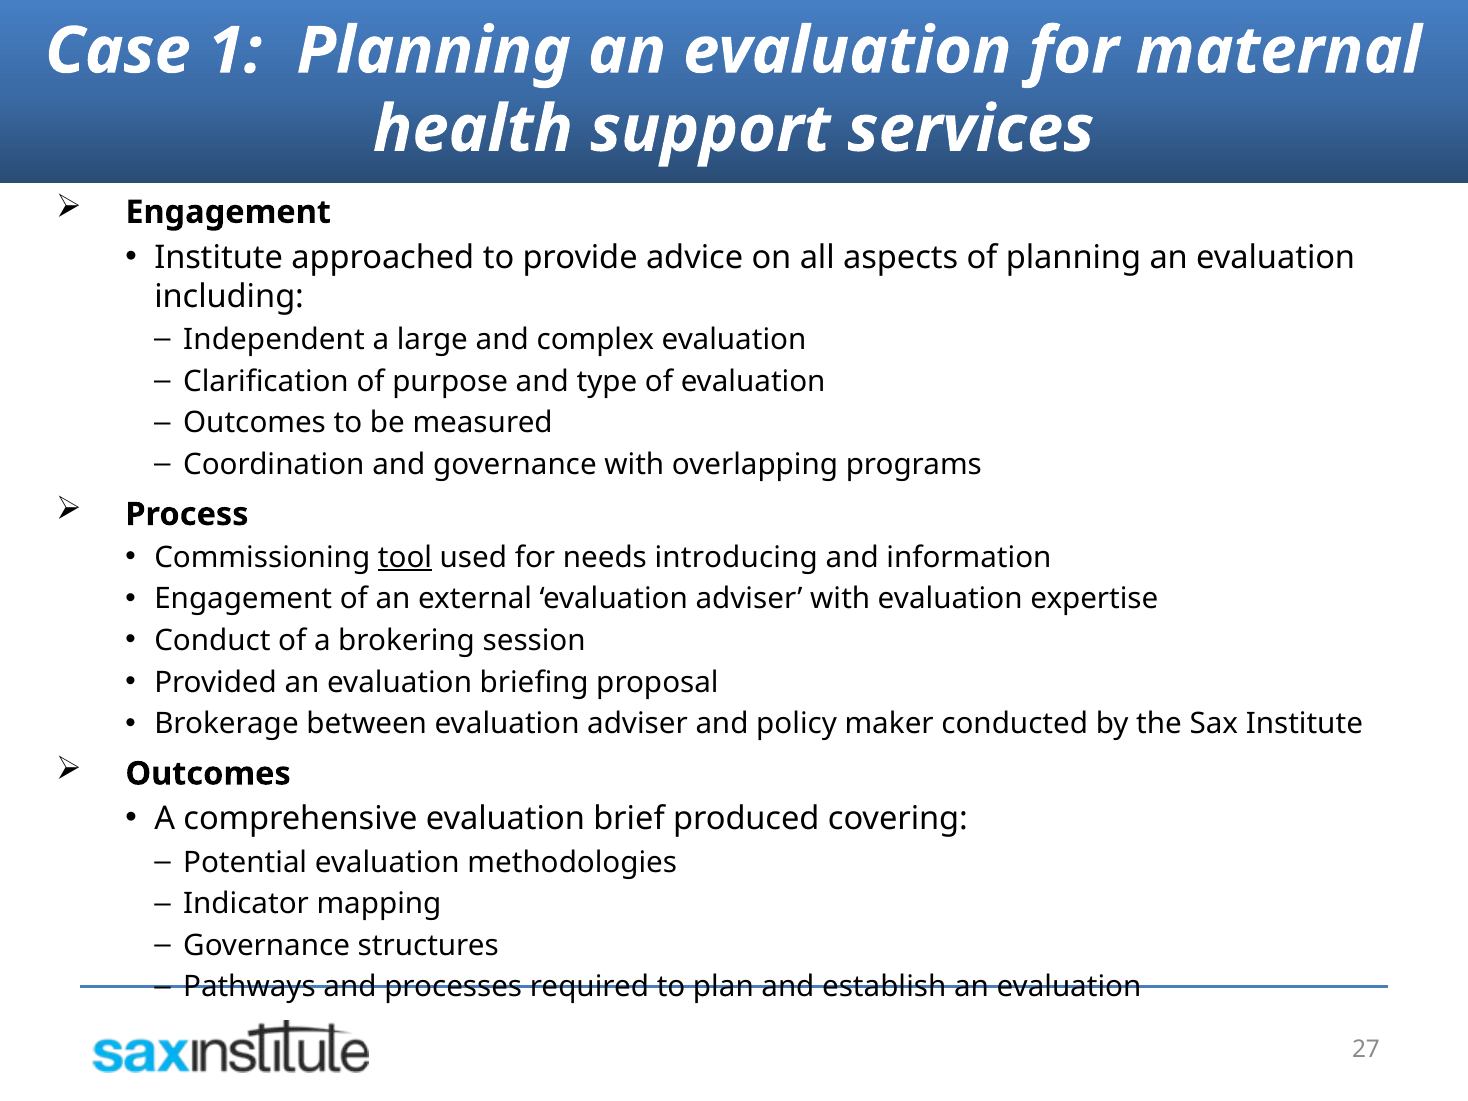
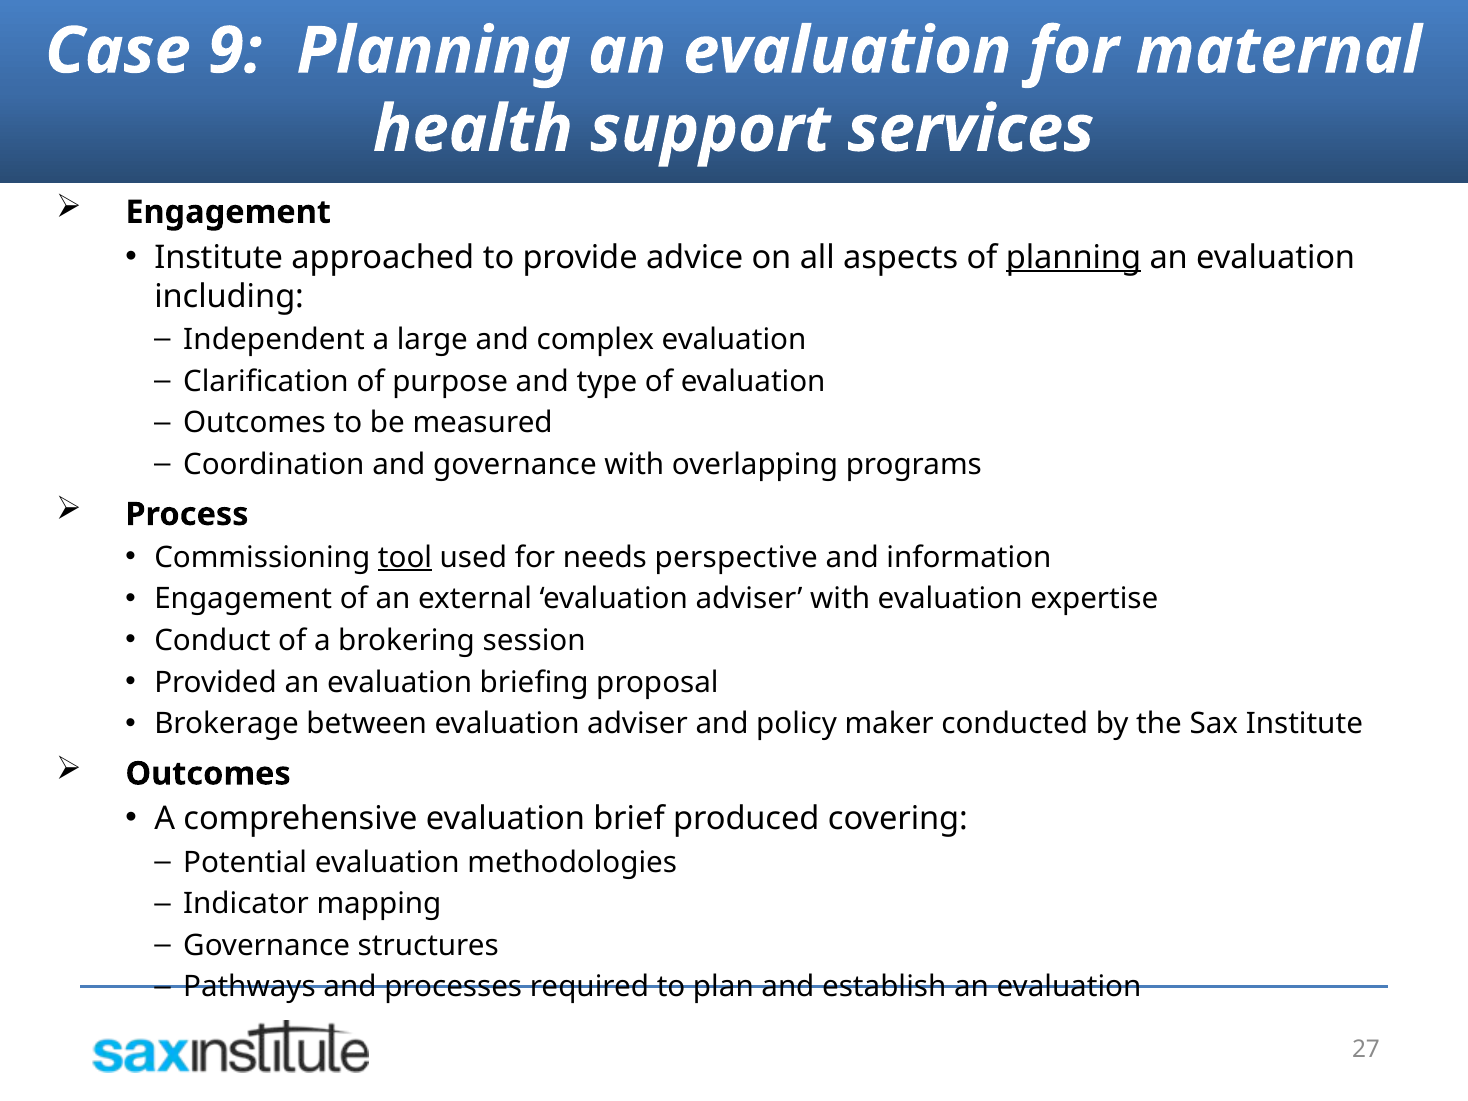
1: 1 -> 9
planning at (1073, 257) underline: none -> present
introducing: introducing -> perspective
